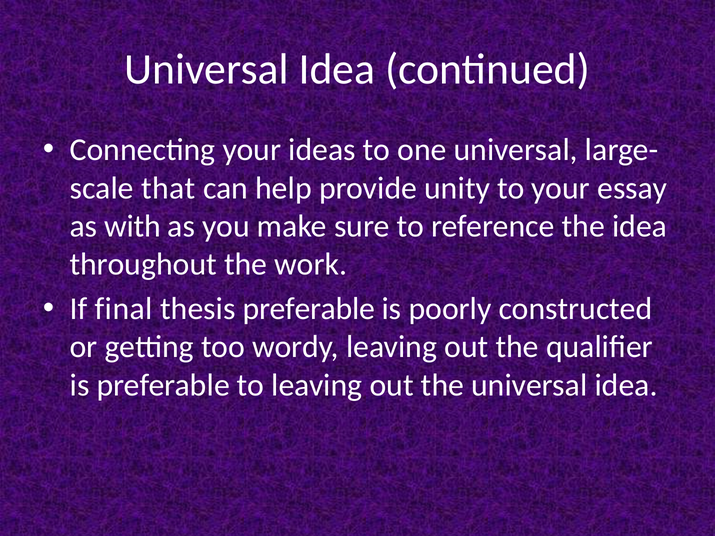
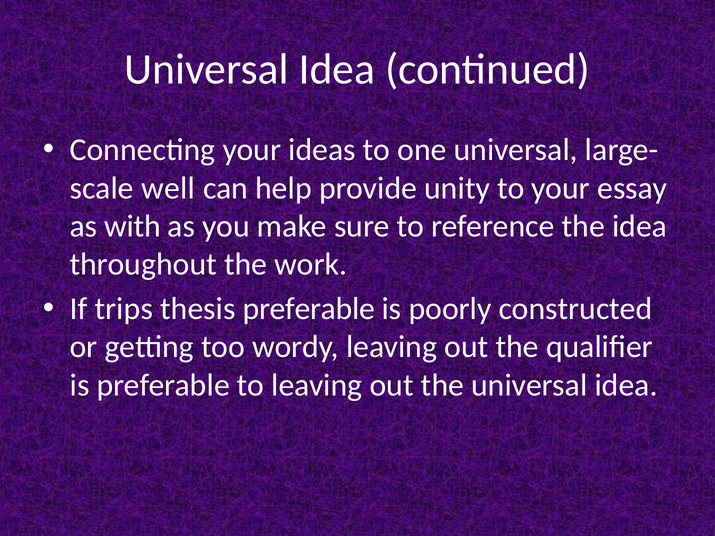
that: that -> well
final: final -> trips
